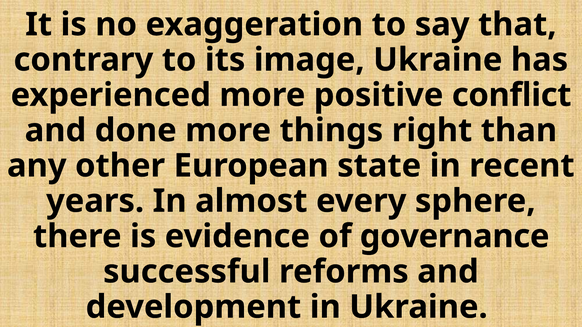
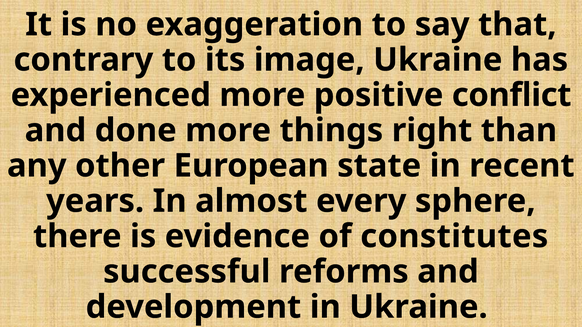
governance: governance -> constitutes
